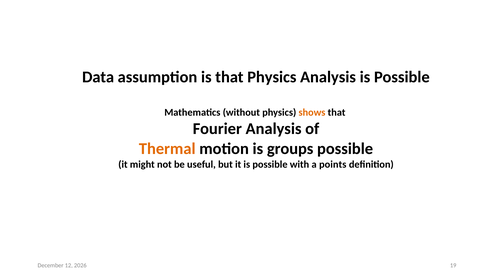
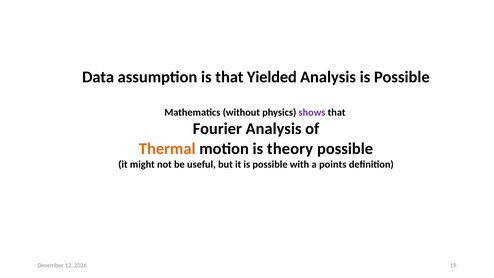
that Physics: Physics -> Yielded
shows colour: orange -> purple
groups: groups -> theory
